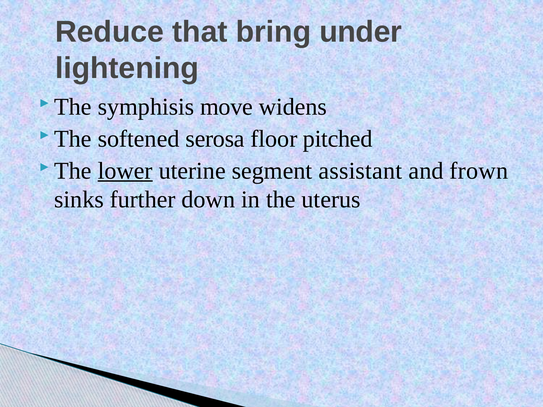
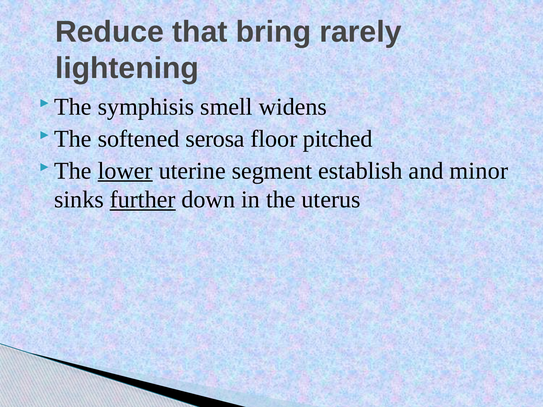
under: under -> rarely
move: move -> smell
assistant: assistant -> establish
frown: frown -> minor
further underline: none -> present
